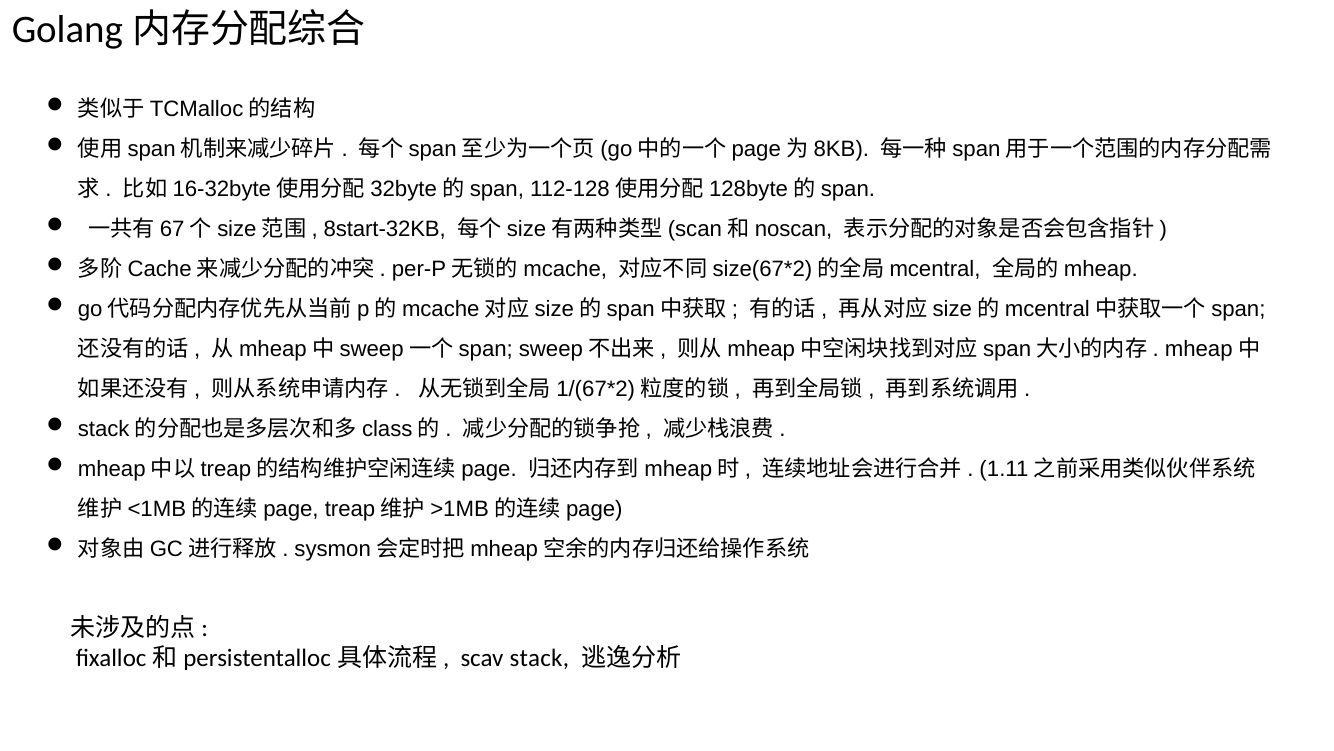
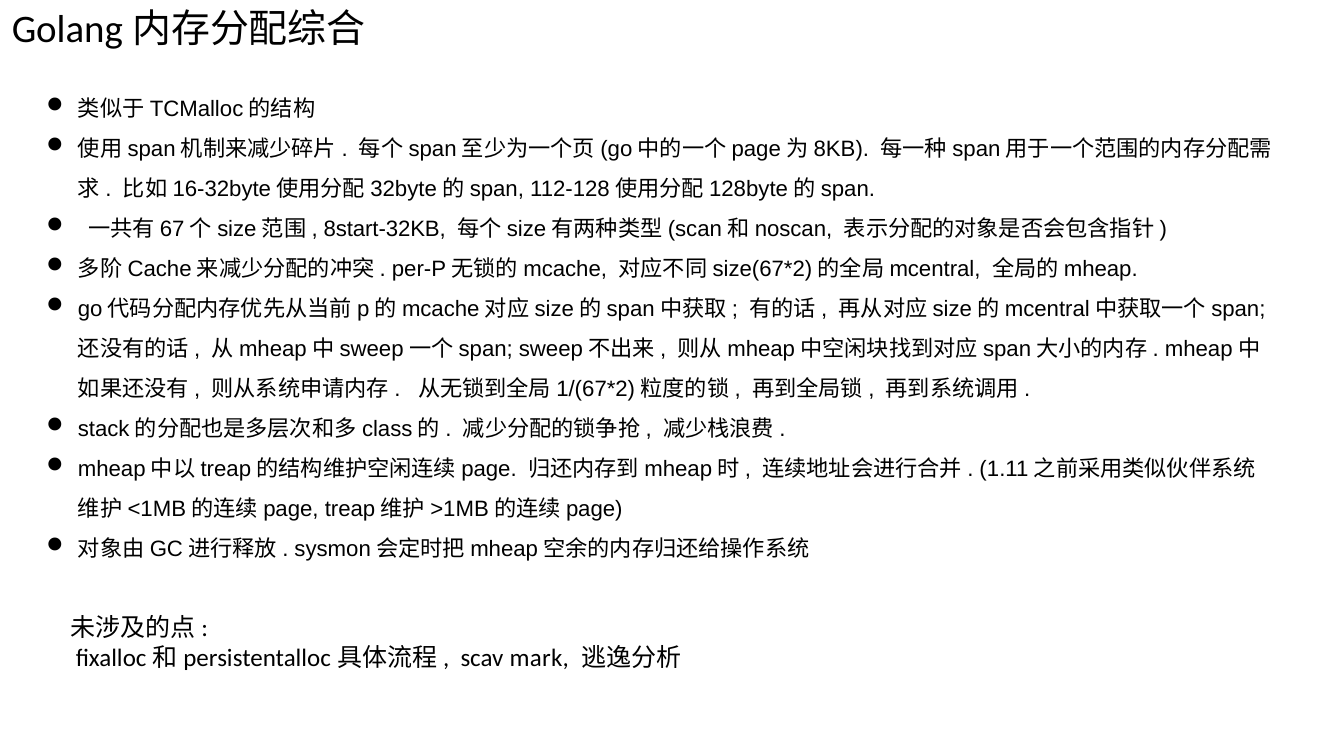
stack: stack -> mark
